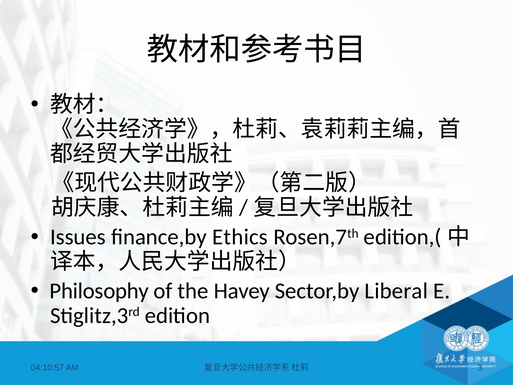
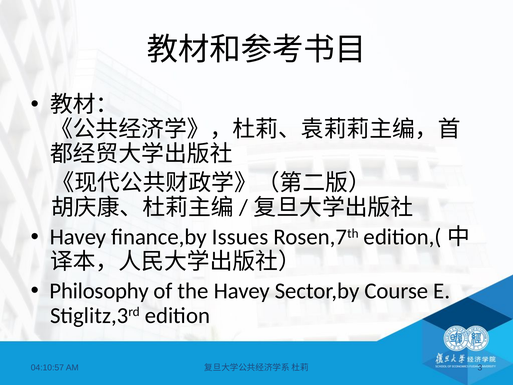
Issues at (78, 237): Issues -> Havey
Ethics: Ethics -> Issues
Liberal: Liberal -> Course
